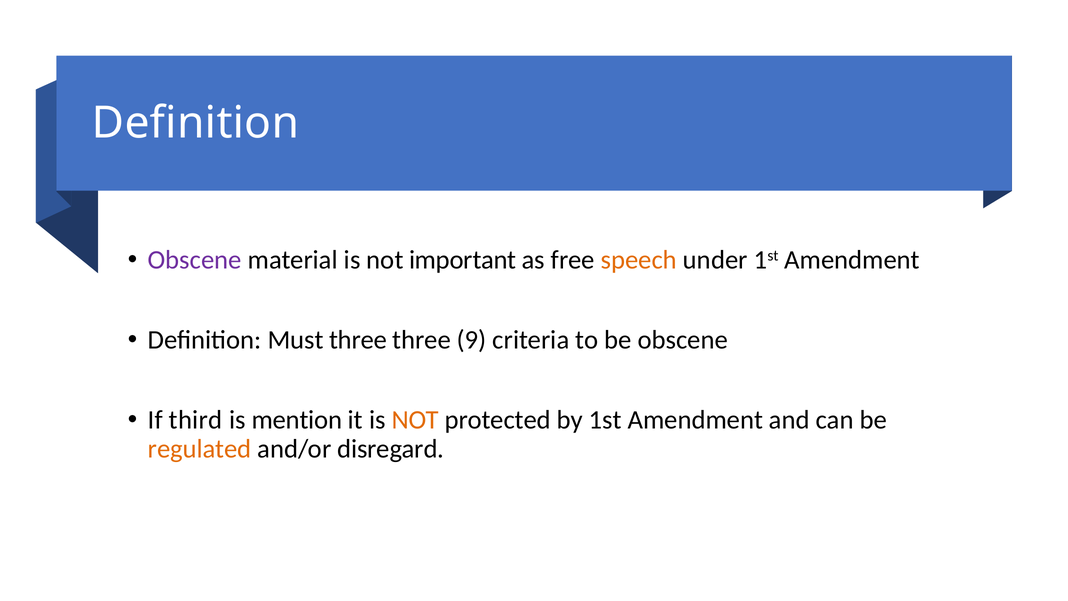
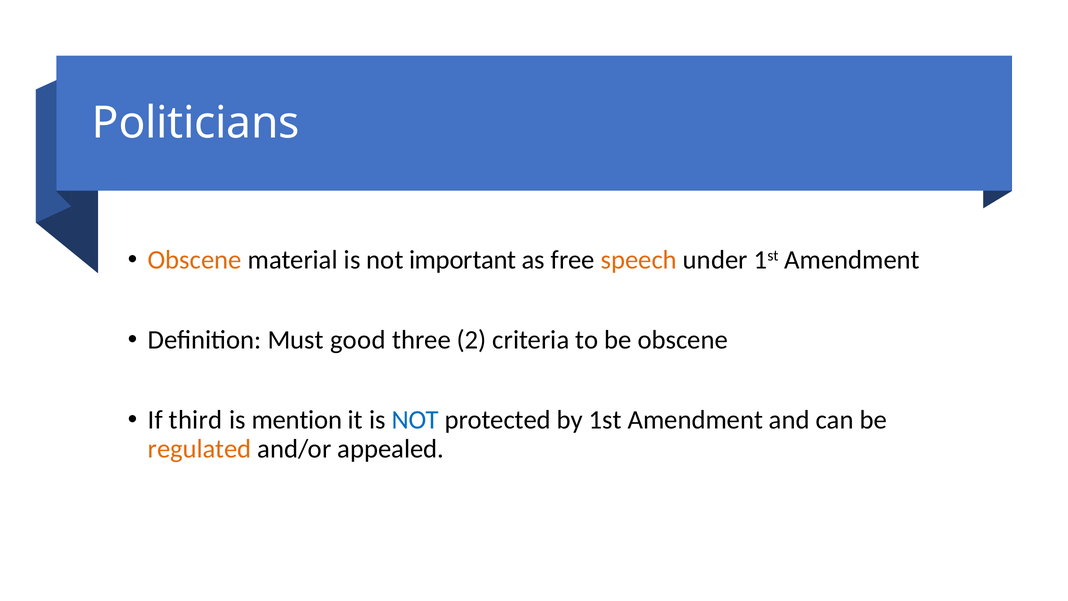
Definition at (196, 123): Definition -> Politicians
Obscene at (195, 260) colour: purple -> orange
Must three: three -> good
9: 9 -> 2
NOT at (415, 420) colour: orange -> blue
disregard: disregard -> appealed
